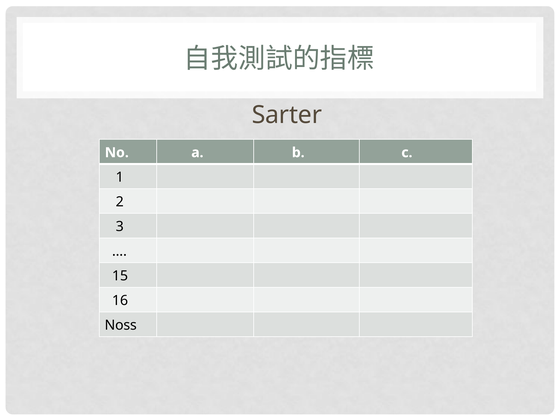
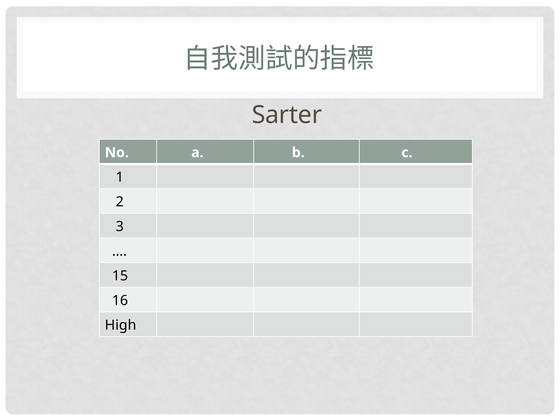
Noss: Noss -> High
